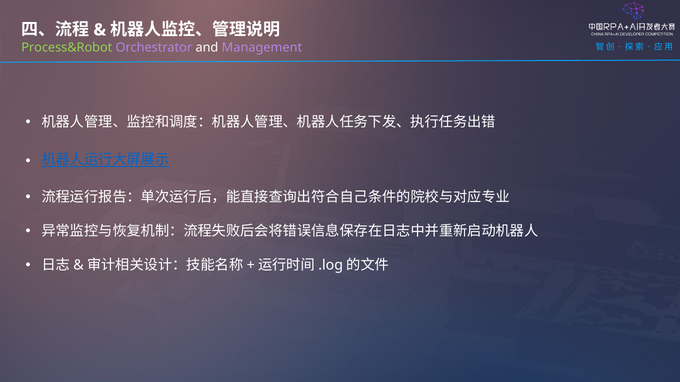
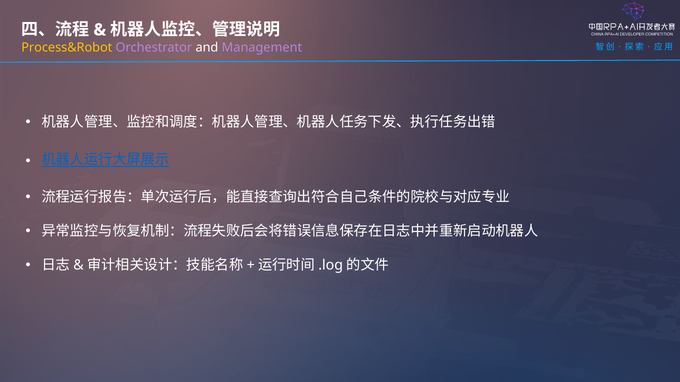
Process&Robot colour: light green -> yellow
